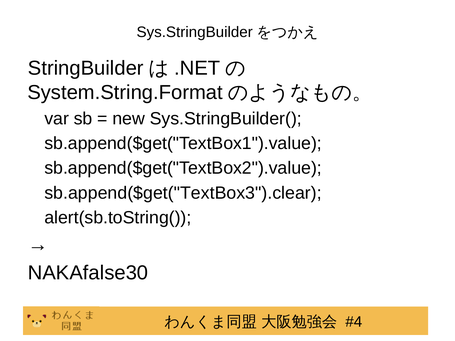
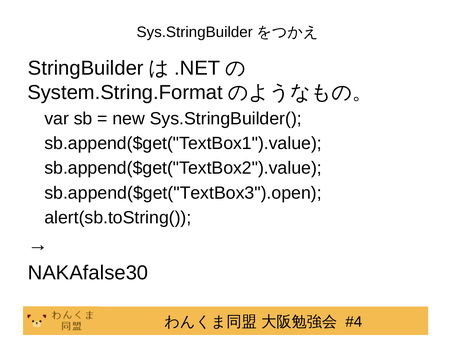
sb.append($get("TextBox3").clear: sb.append($get("TextBox3").clear -> sb.append($get("TextBox3").open
